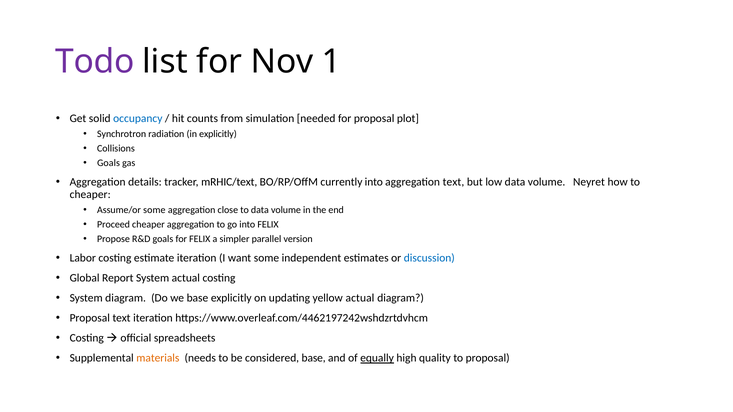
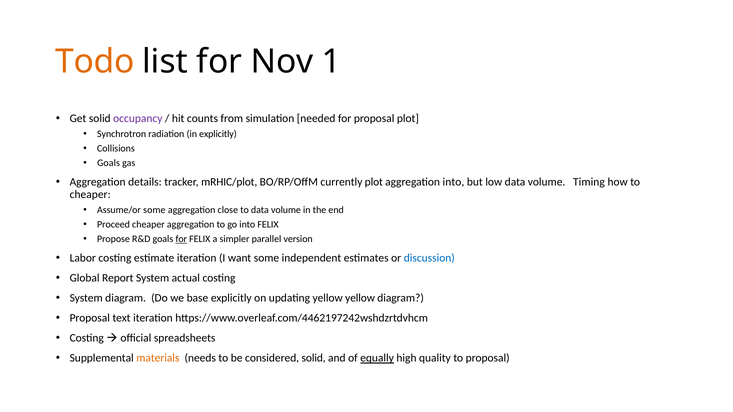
Todo colour: purple -> orange
occupancy colour: blue -> purple
mRHIC/text: mRHIC/text -> mRHIC/plot
currently into: into -> plot
aggregation text: text -> into
Neyret: Neyret -> Timing
for at (181, 239) underline: none -> present
yellow actual: actual -> yellow
considered base: base -> solid
